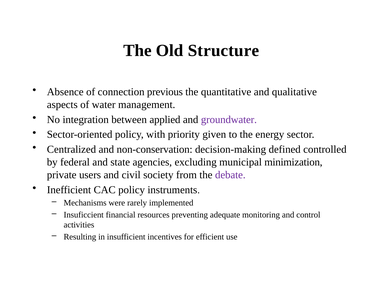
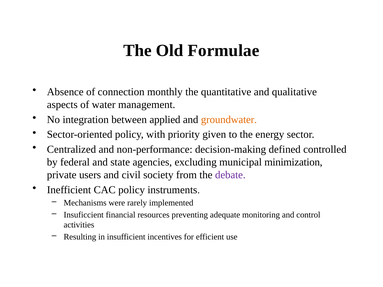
Structure: Structure -> Formulae
previous: previous -> monthly
groundwater colour: purple -> orange
non-conservation: non-conservation -> non-performance
